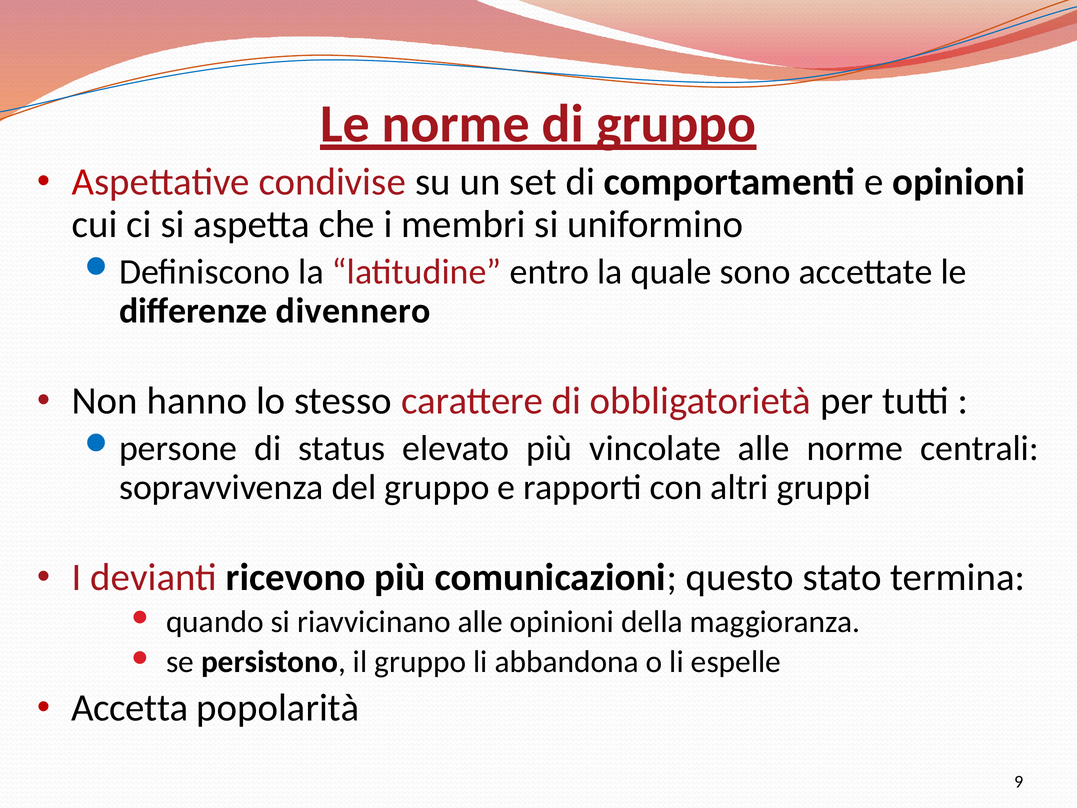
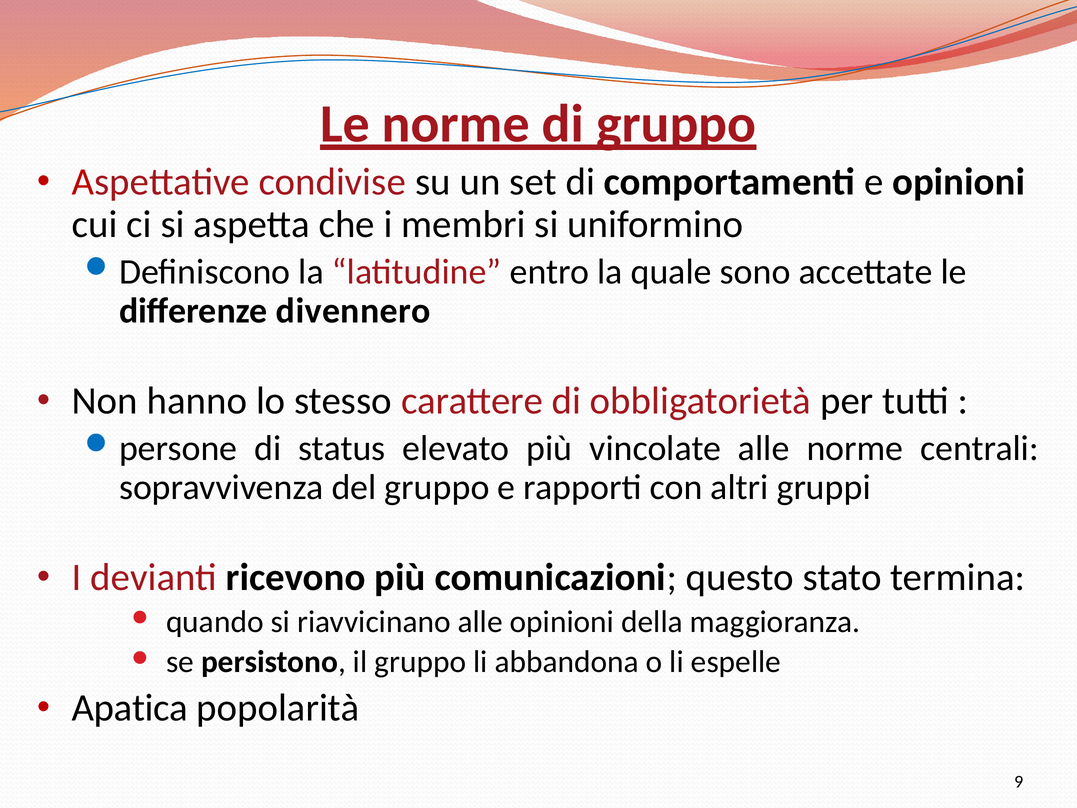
Accetta: Accetta -> Apatica
